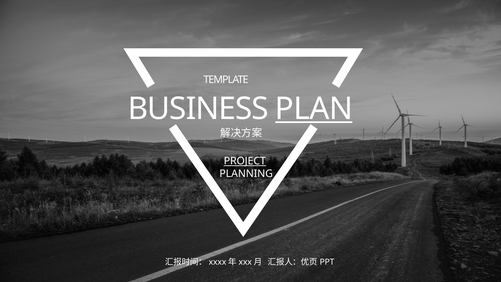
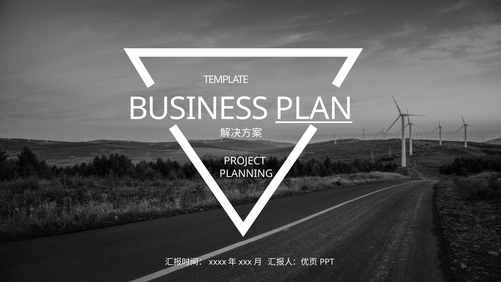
PROJECT underline: present -> none
